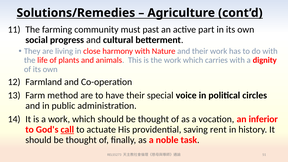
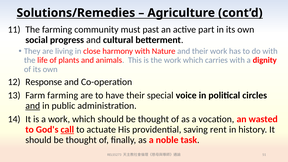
Farmland: Farmland -> Response
Farm method: method -> farming
and at (33, 106) underline: none -> present
inferior: inferior -> wasted
